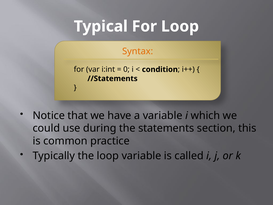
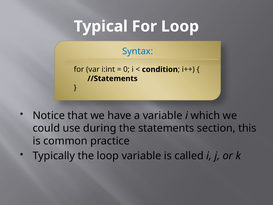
Syntax colour: orange -> blue
